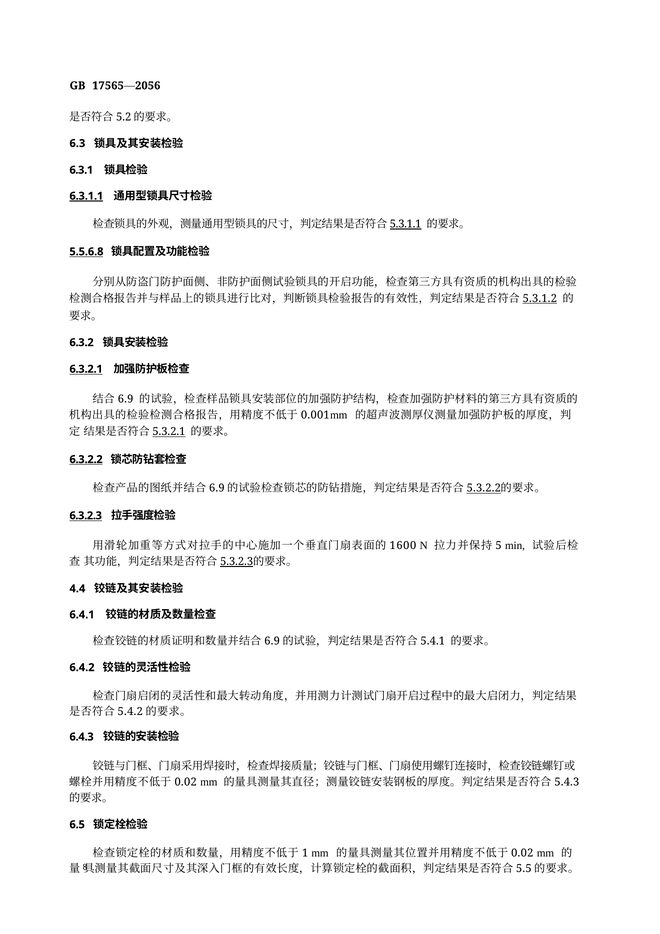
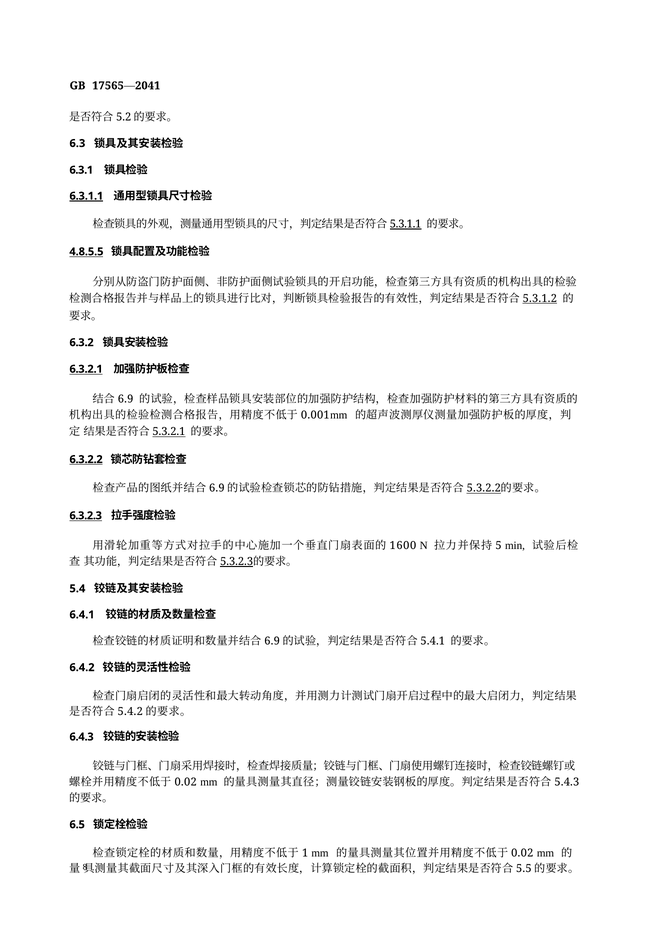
17565—2056: 17565—2056 -> 17565—2041
5.5.6.8: 5.5.6.8 -> 4.8.5.5
4.4: 4.4 -> 5.4
